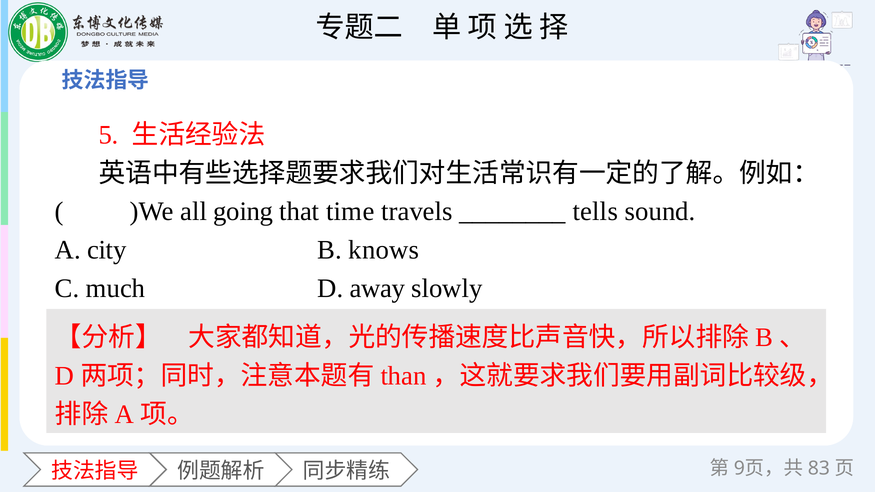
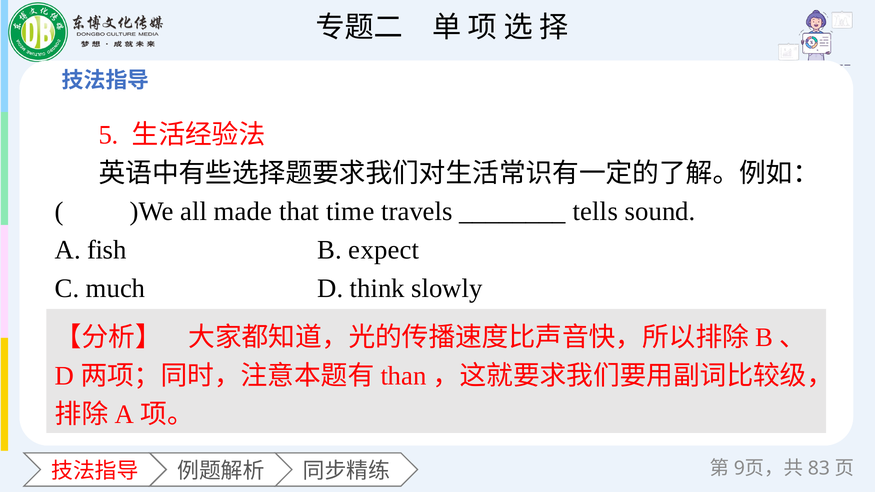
going: going -> made
city: city -> fish
knows: knows -> expect
away: away -> think
